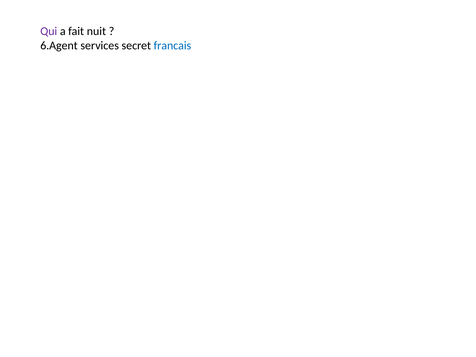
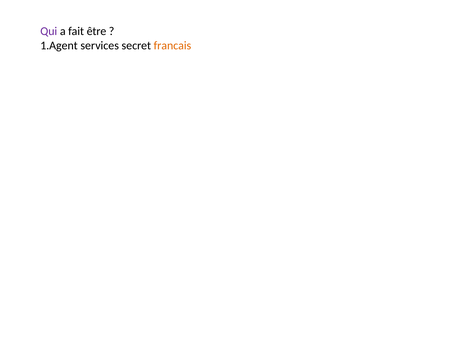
nuit: nuit -> être
6.Agent: 6.Agent -> 1.Agent
francais colour: blue -> orange
